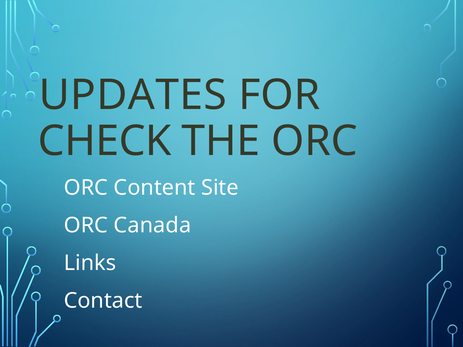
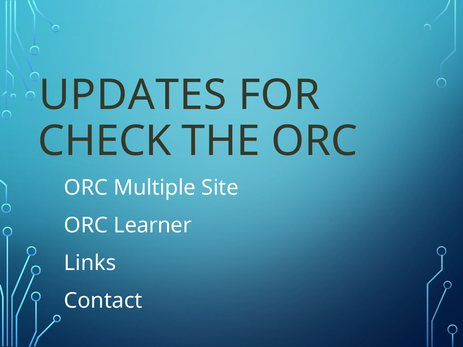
Content: Content -> Multiple
Canada: Canada -> Learner
